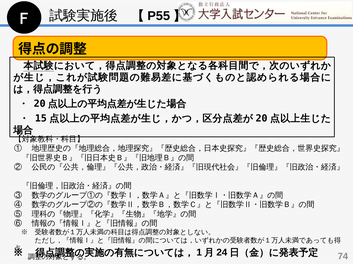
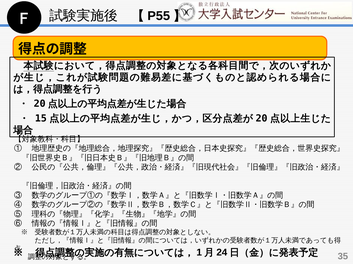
74: 74 -> 35
